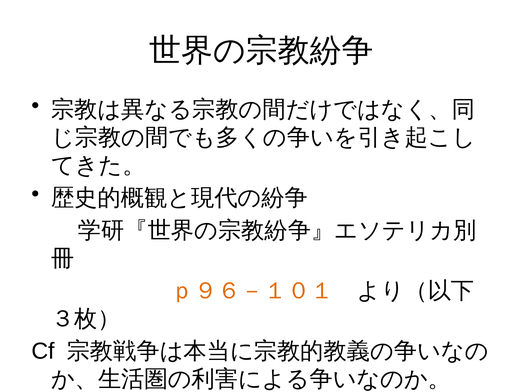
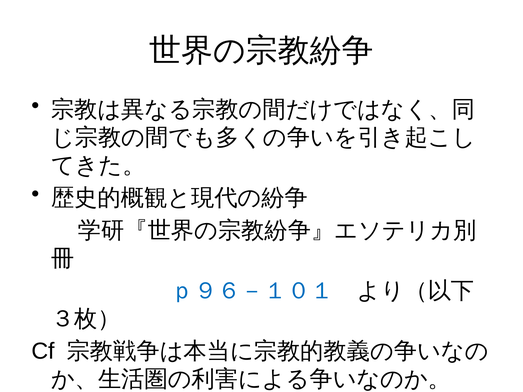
ｐ９６－１０１ colour: orange -> blue
